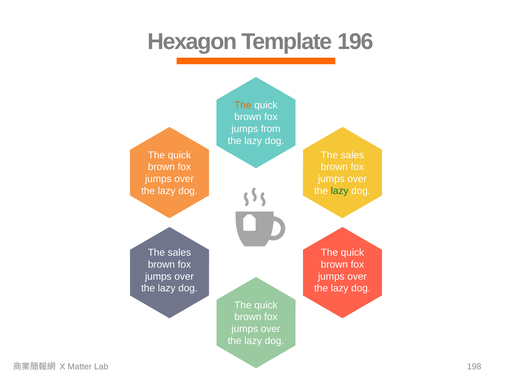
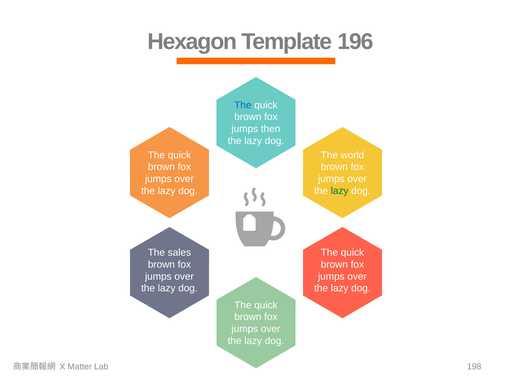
The at (243, 105) colour: orange -> blue
from: from -> then
sales at (352, 155): sales -> world
